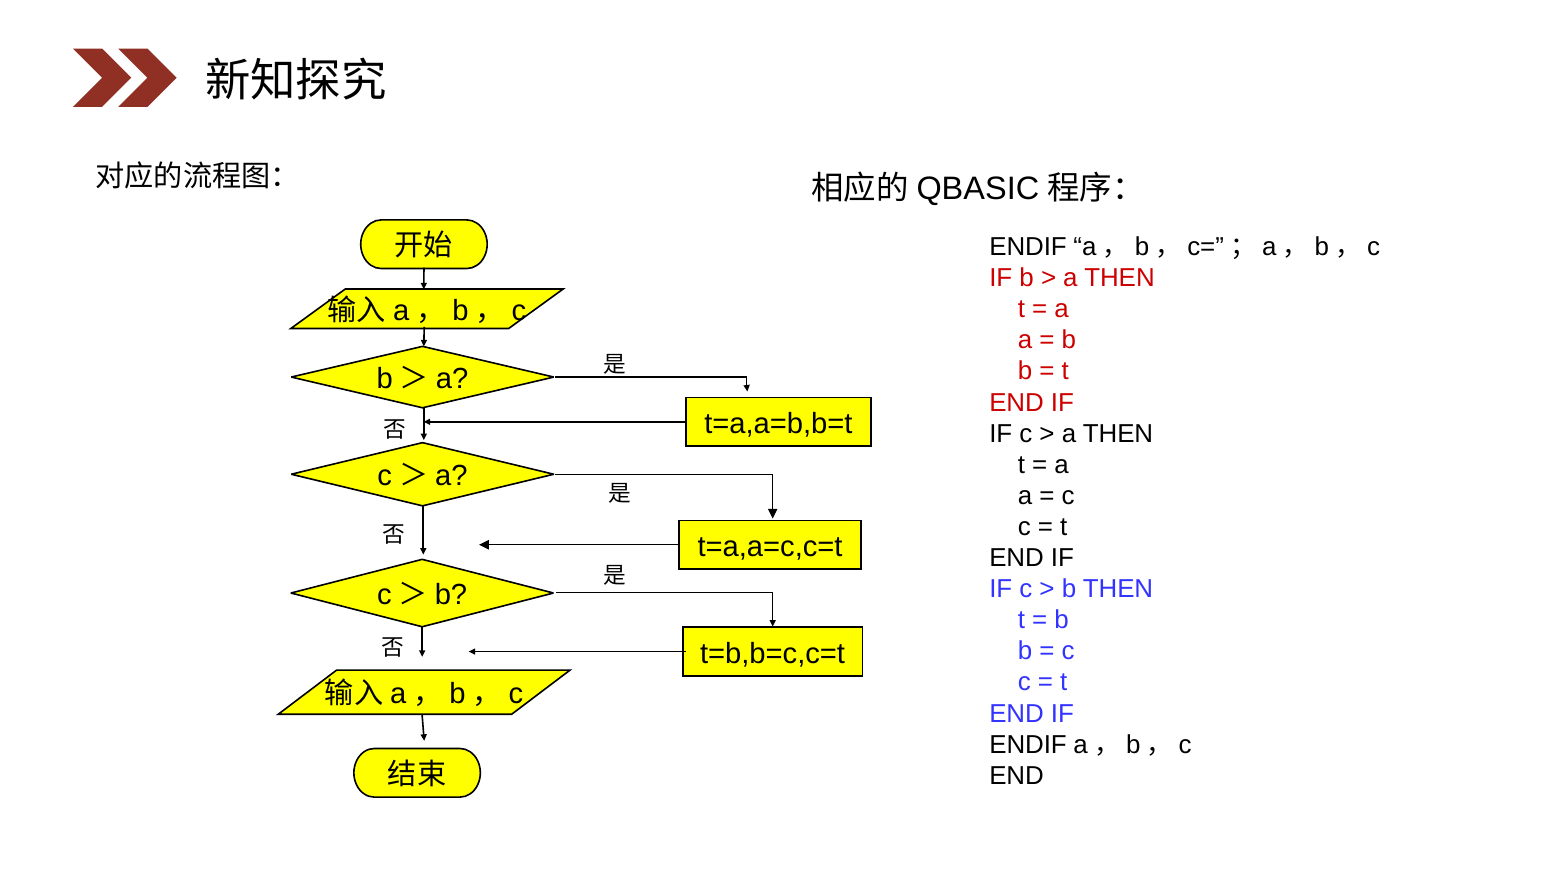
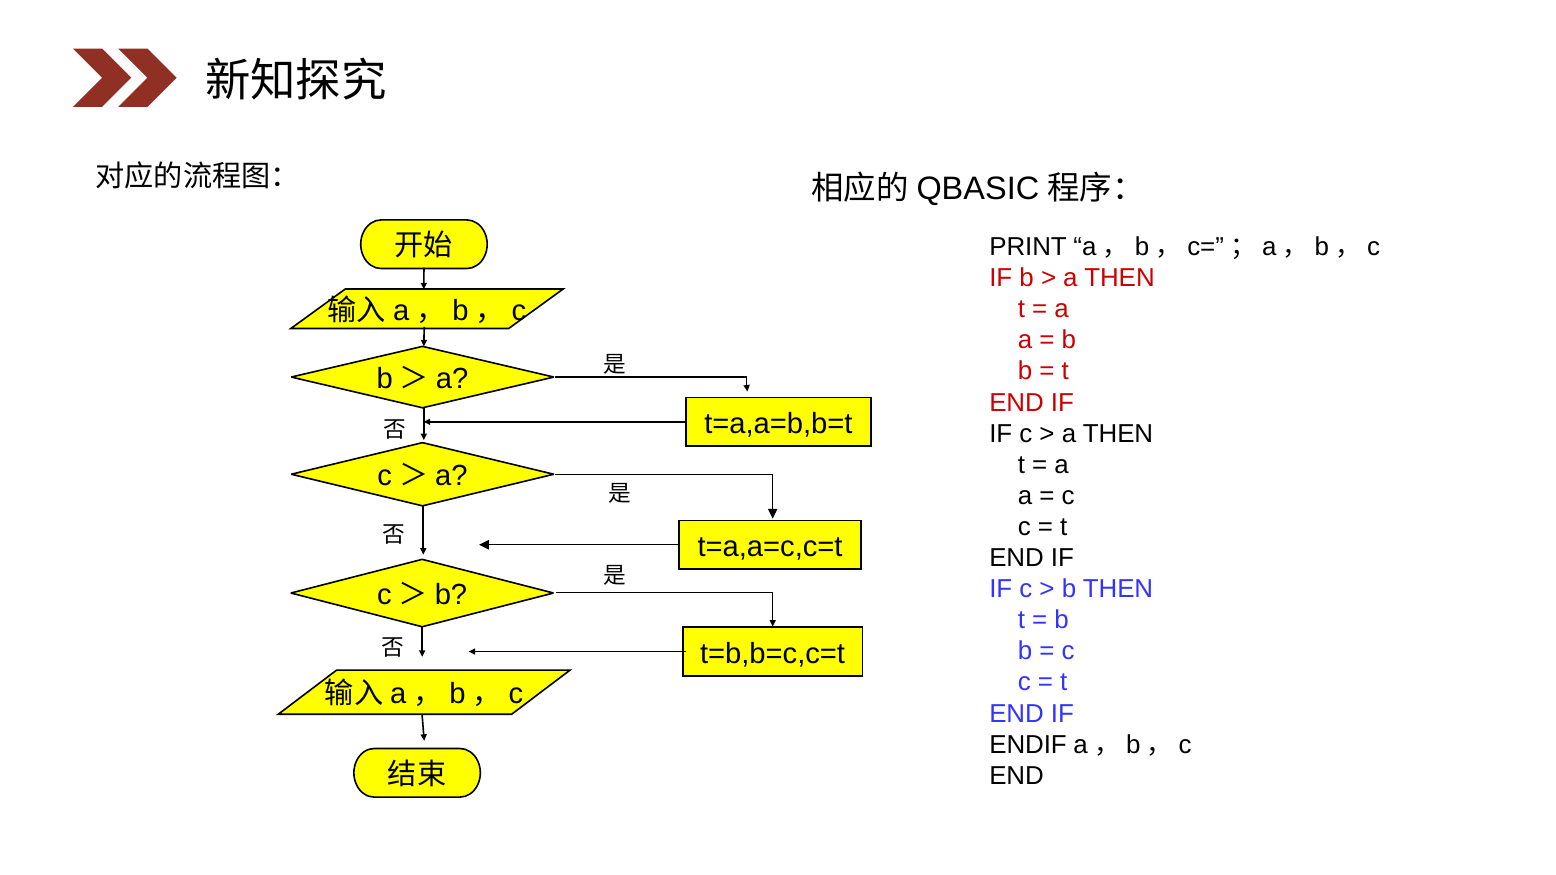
ENDIF at (1028, 247): ENDIF -> PRINT
